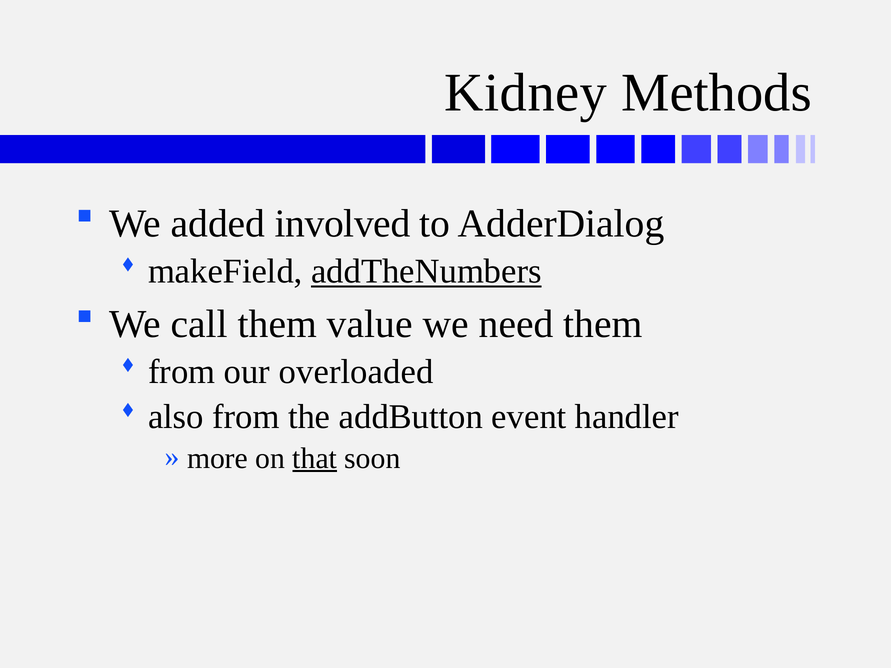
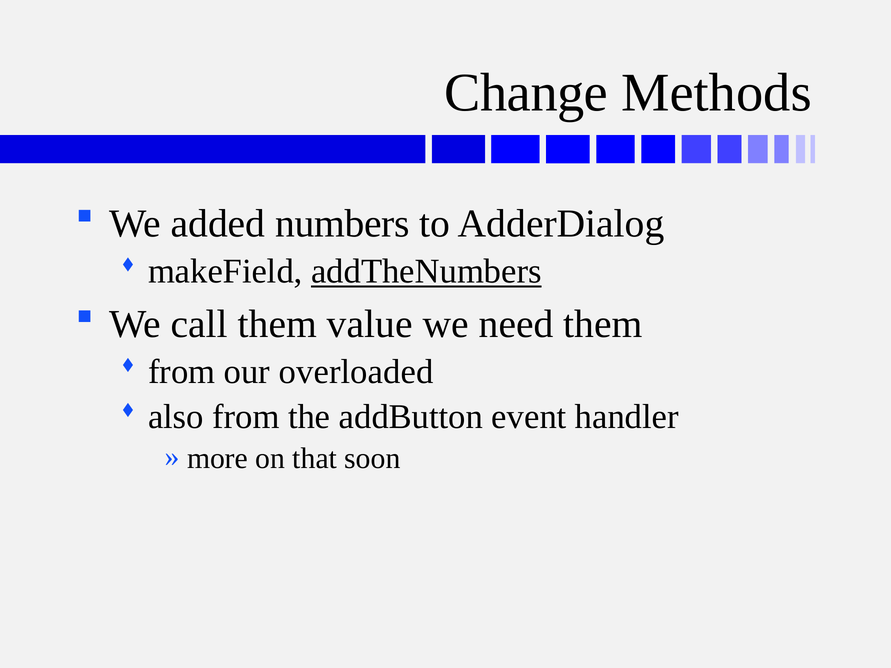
Kidney: Kidney -> Change
involved: involved -> numbers
that underline: present -> none
